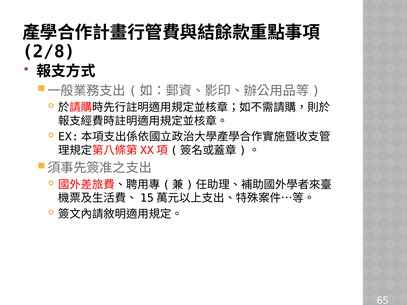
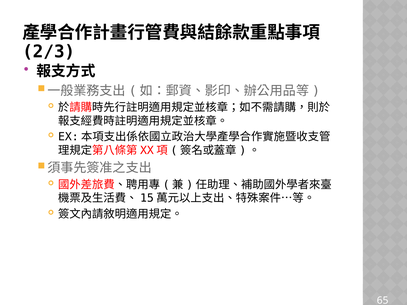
2/8: 2/8 -> 2/3
